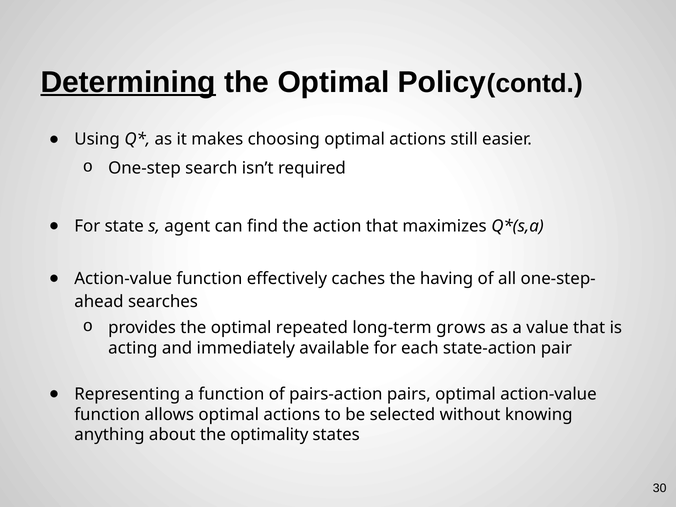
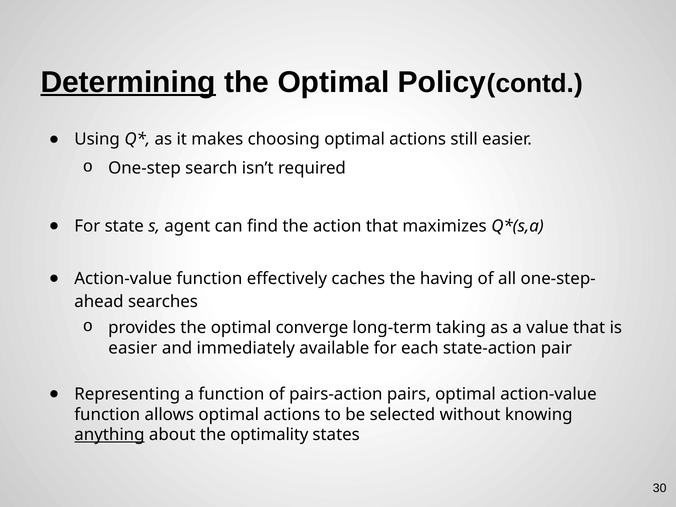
repeated: repeated -> converge
grows: grows -> taking
acting at (133, 348): acting -> easier
anything underline: none -> present
